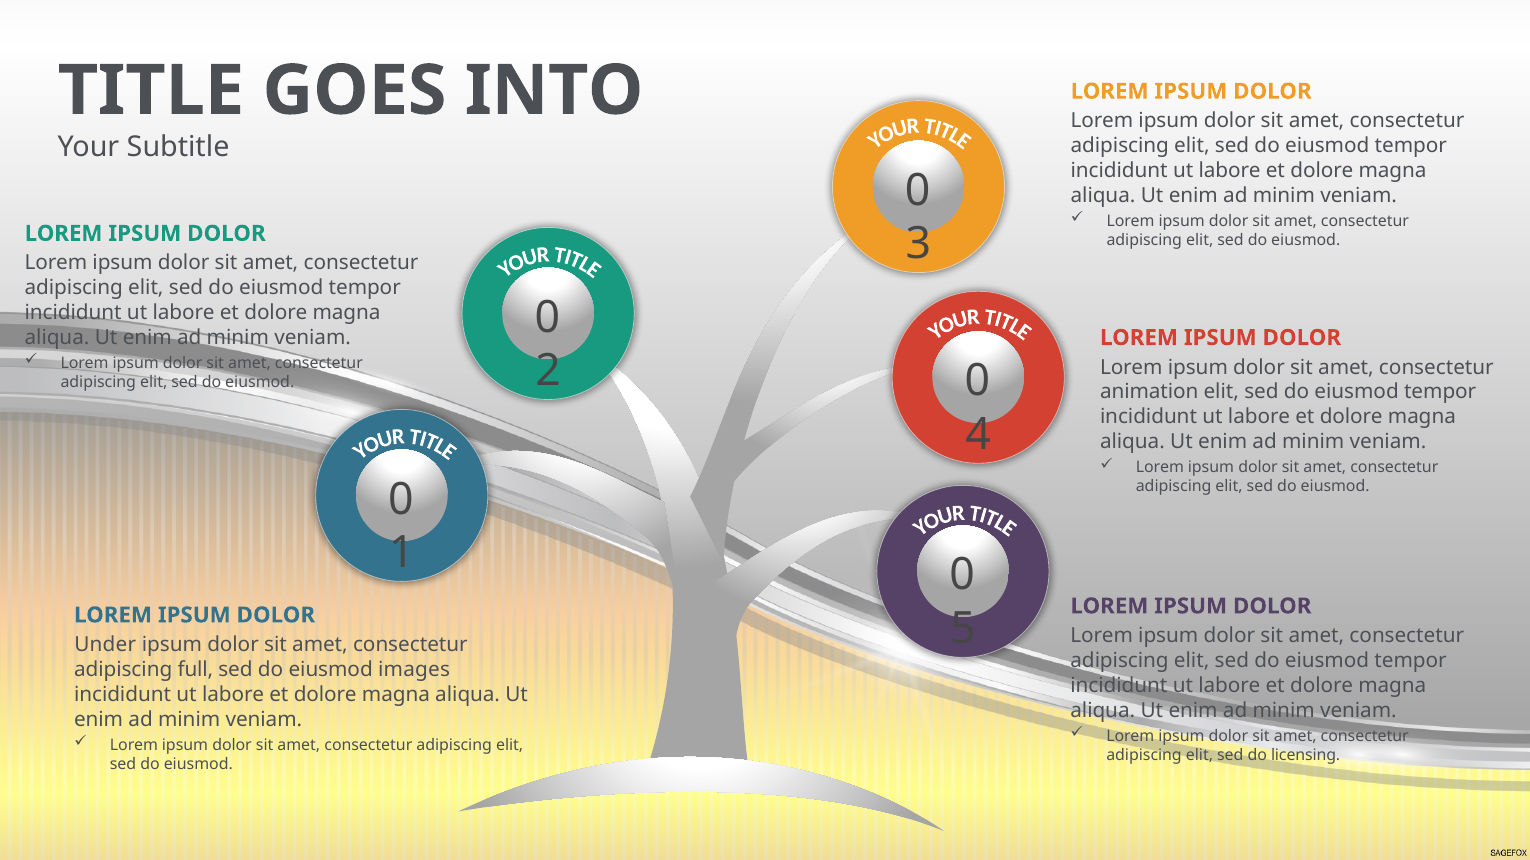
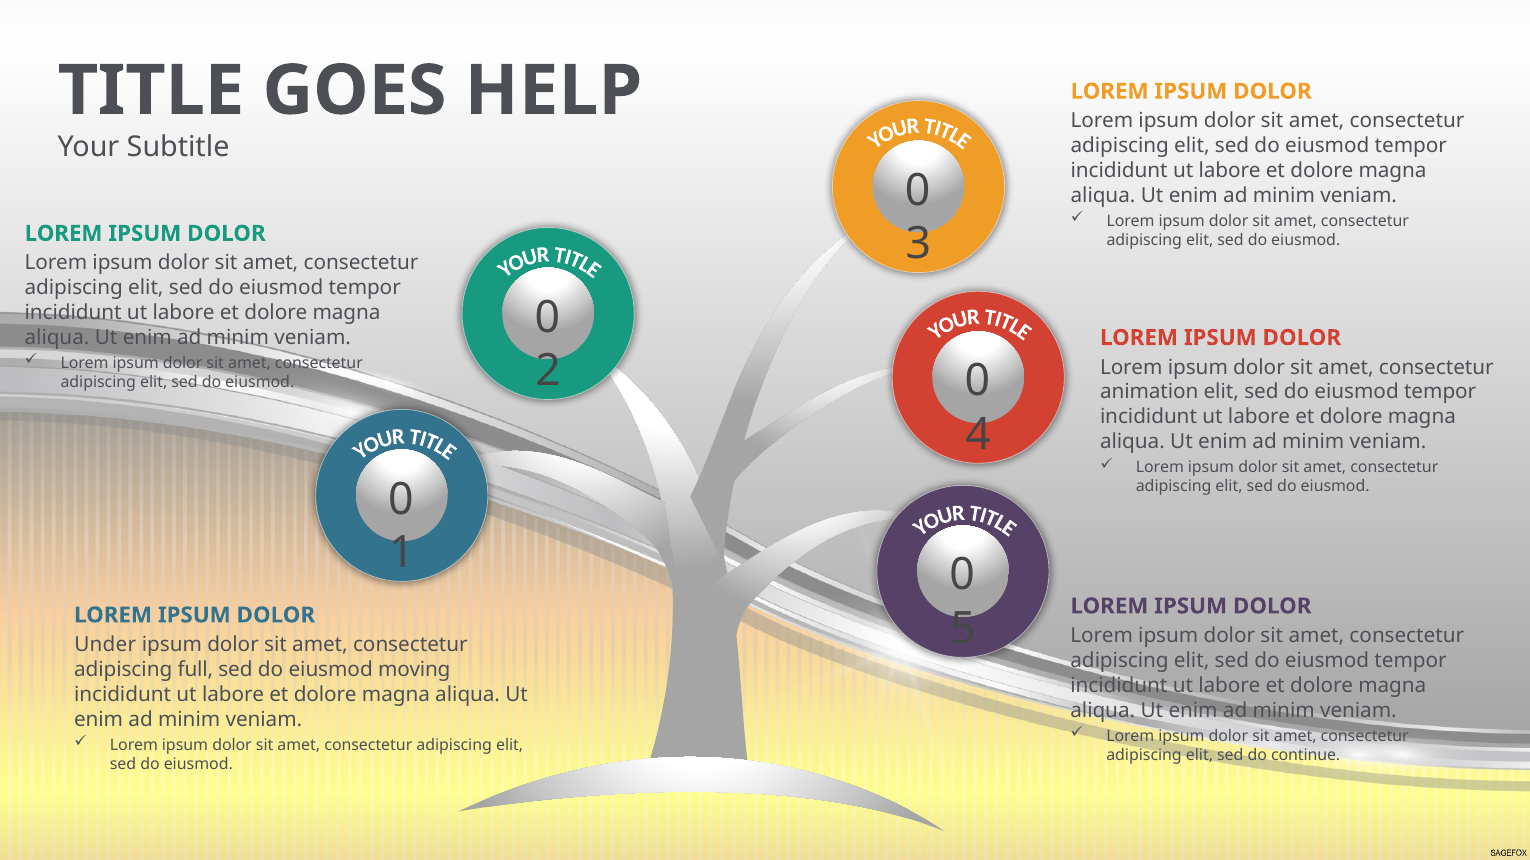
INTO: INTO -> HELP
images: images -> moving
licensing: licensing -> continue
